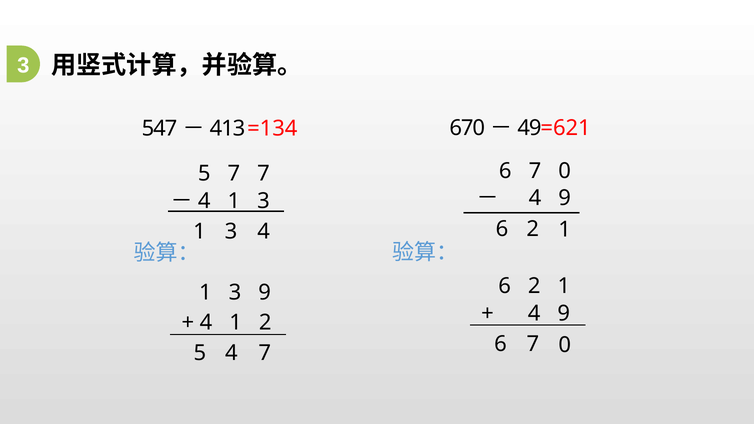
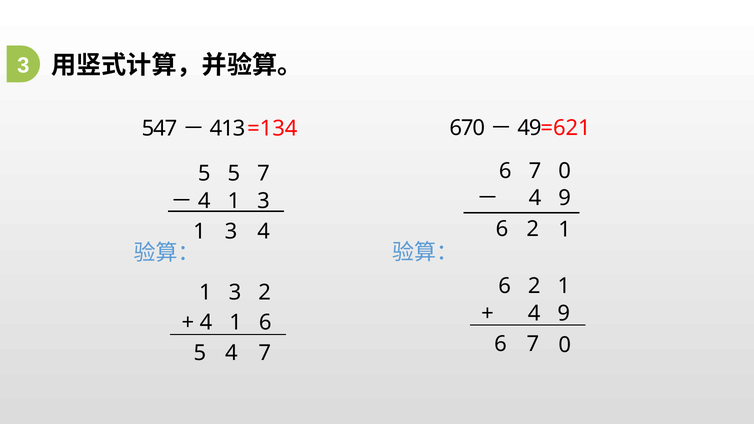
5 7: 7 -> 5
3 9: 9 -> 2
4 1 2: 2 -> 6
